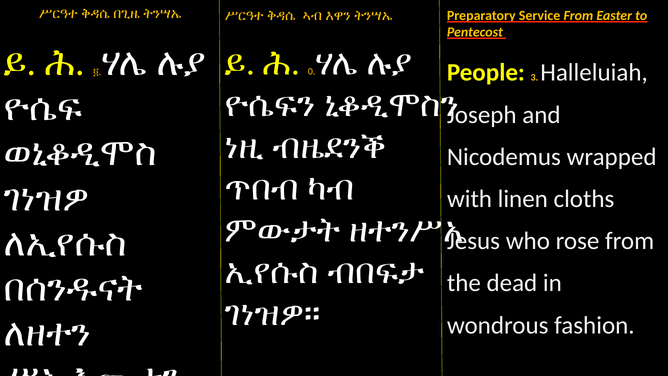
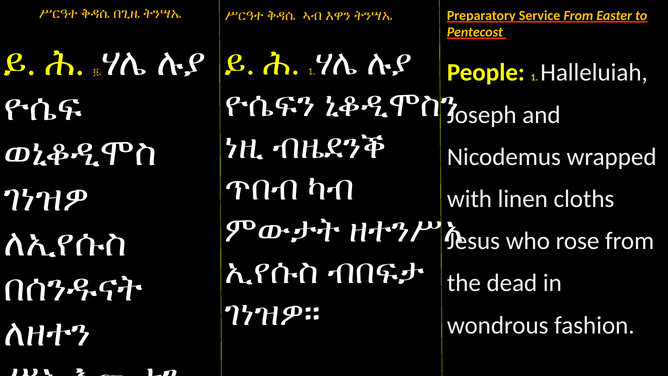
ሕ 0: 0 -> 1
People 3: 3 -> 1
